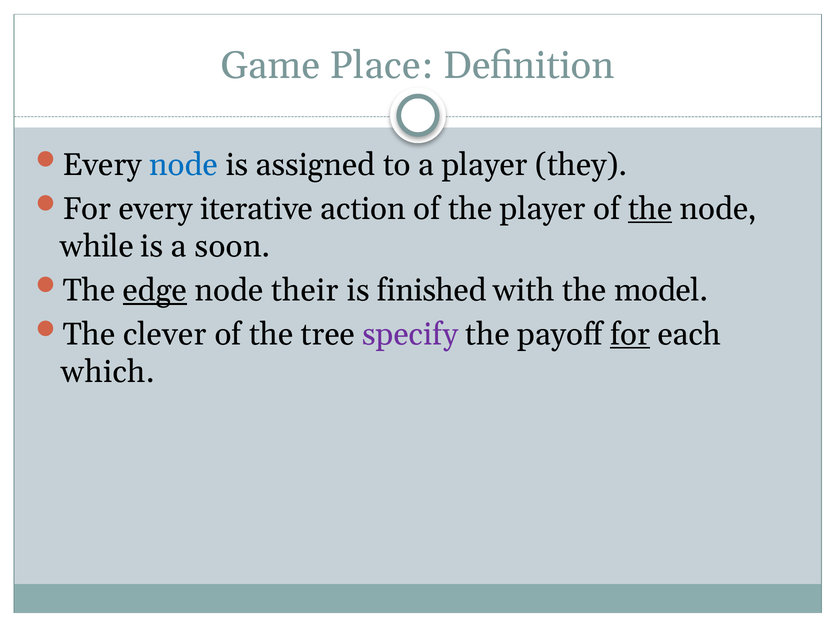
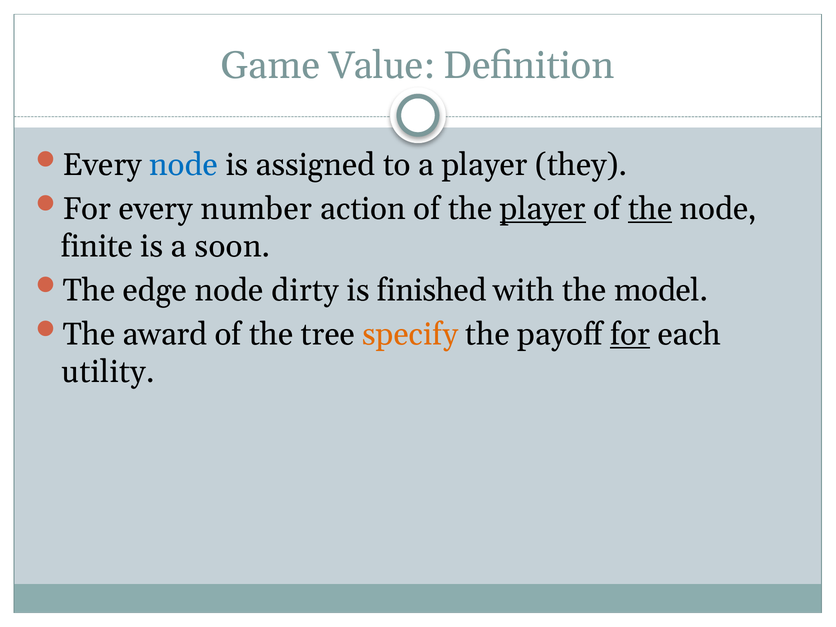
Place: Place -> Value
iterative: iterative -> number
player at (543, 209) underline: none -> present
while: while -> finite
edge underline: present -> none
their: their -> dirty
clever: clever -> award
specify colour: purple -> orange
which: which -> utility
